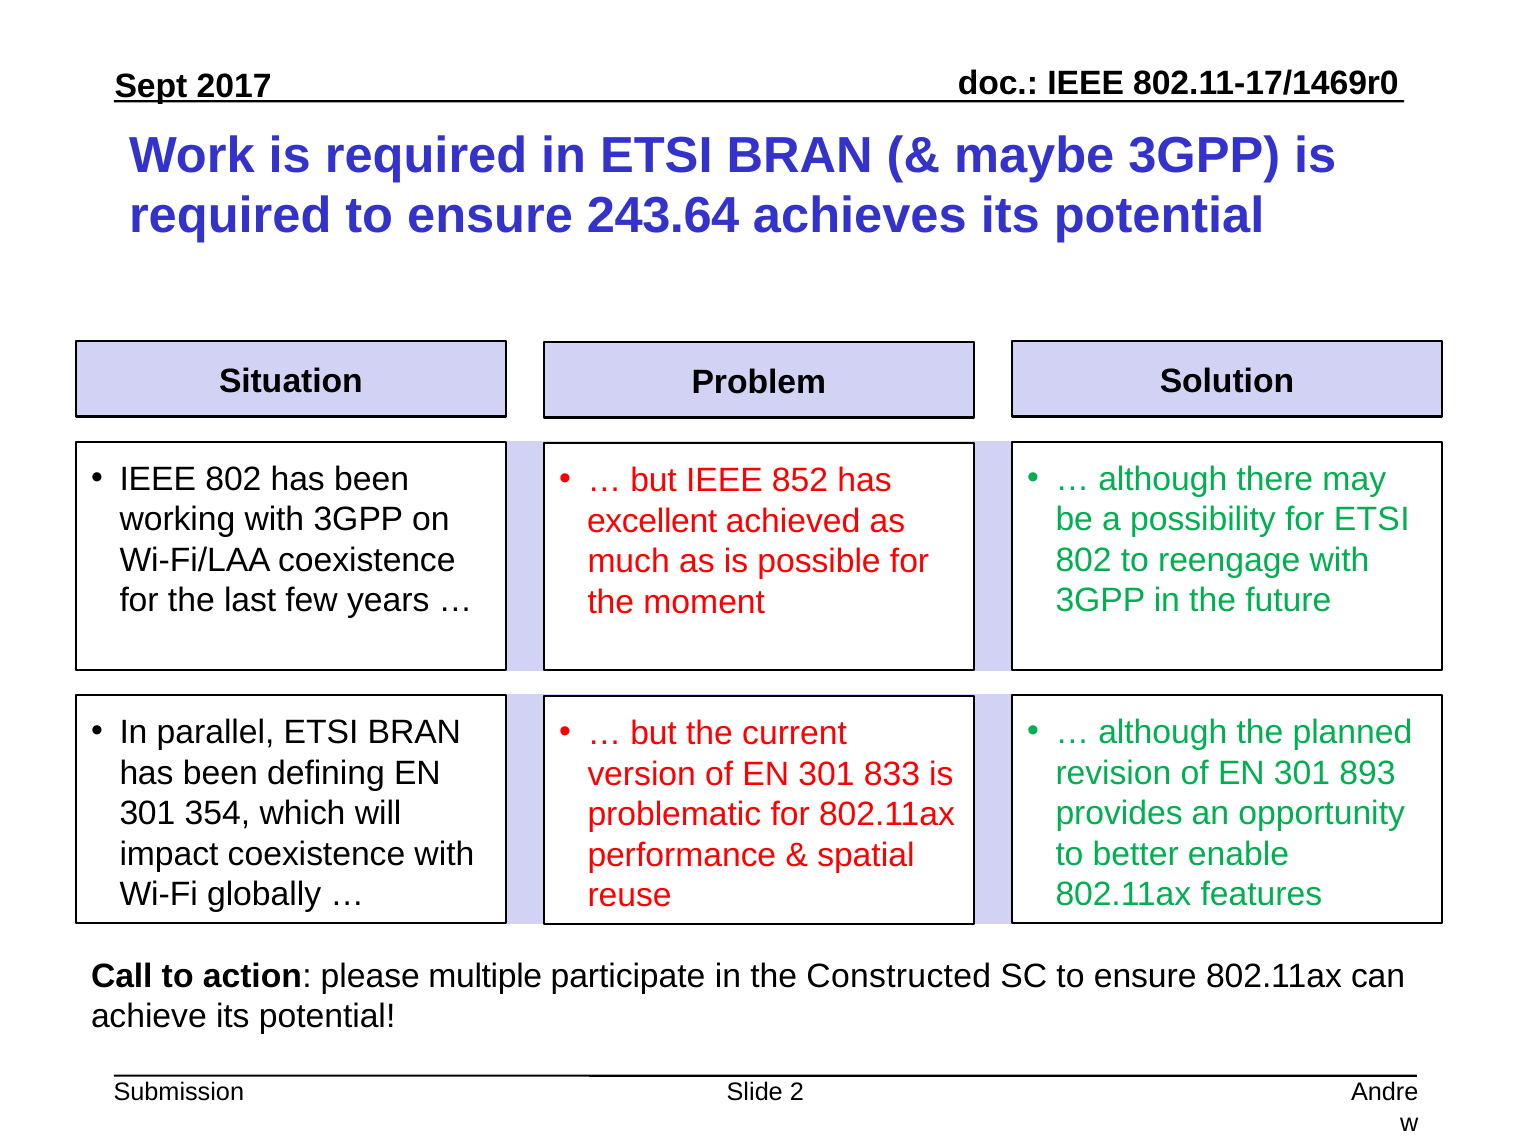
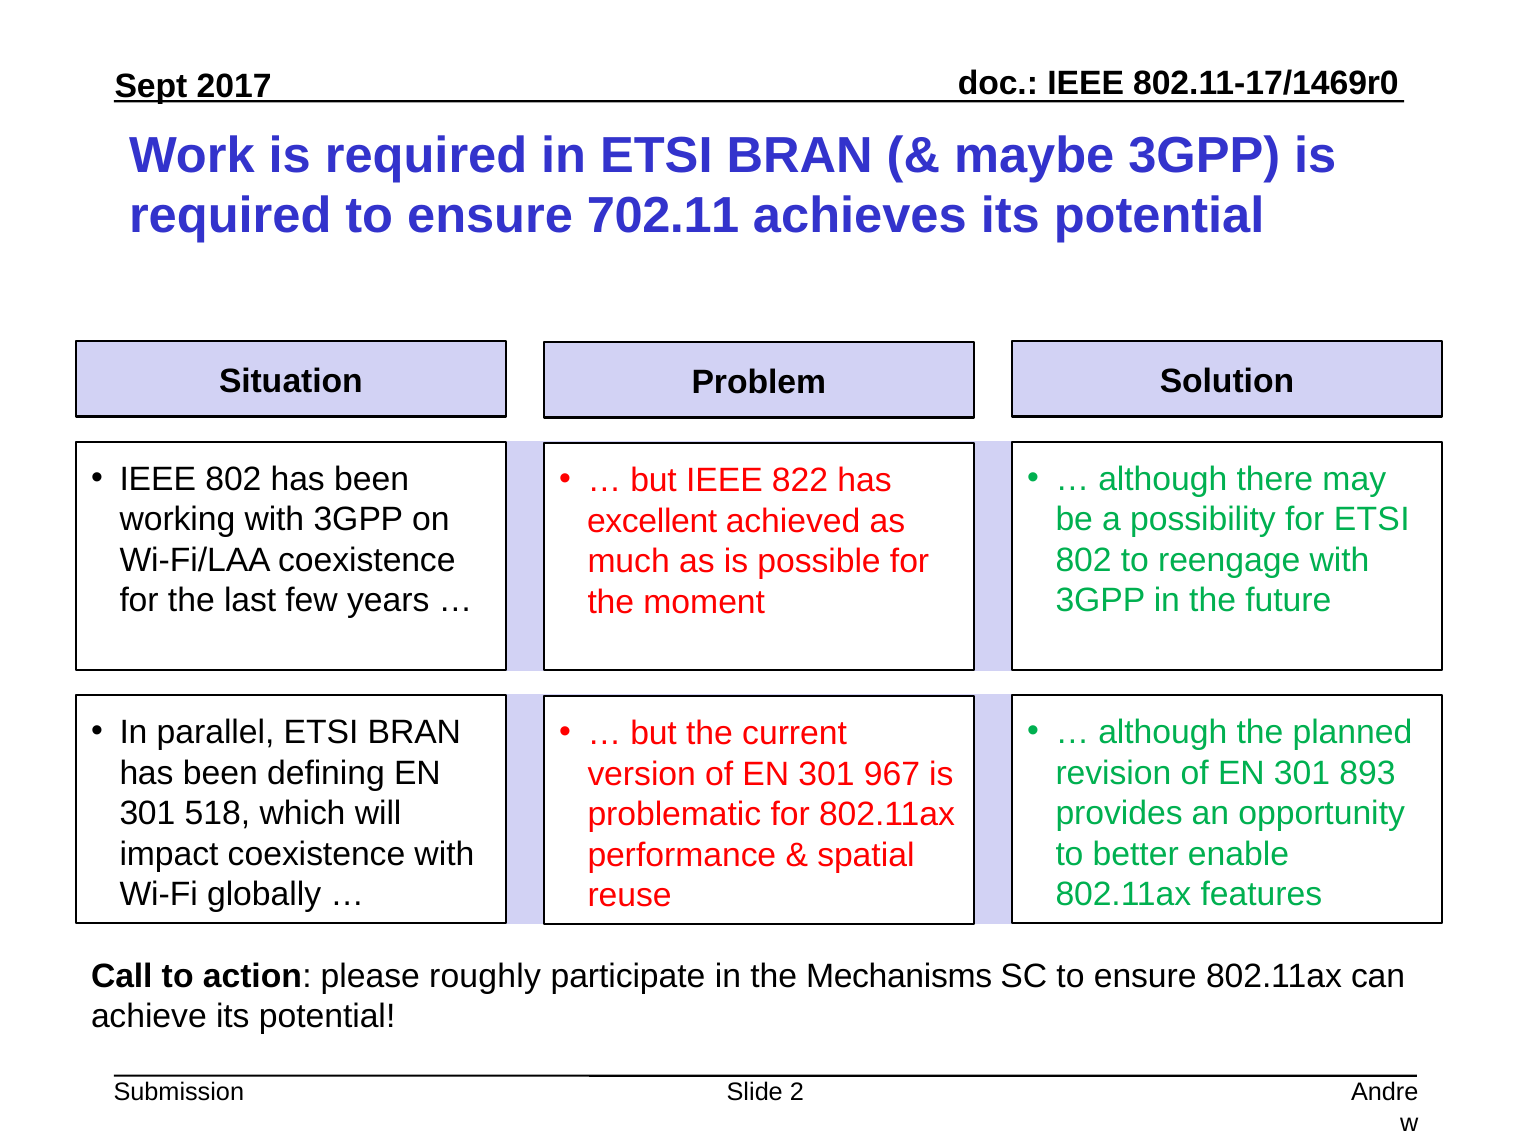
243.64: 243.64 -> 702.11
852: 852 -> 822
833: 833 -> 967
354: 354 -> 518
multiple: multiple -> roughly
Constructed: Constructed -> Mechanisms
